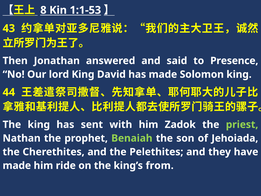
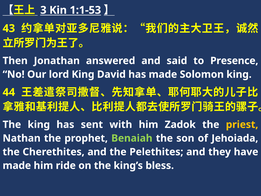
8: 8 -> 3
priest colour: light green -> yellow
from: from -> bless
